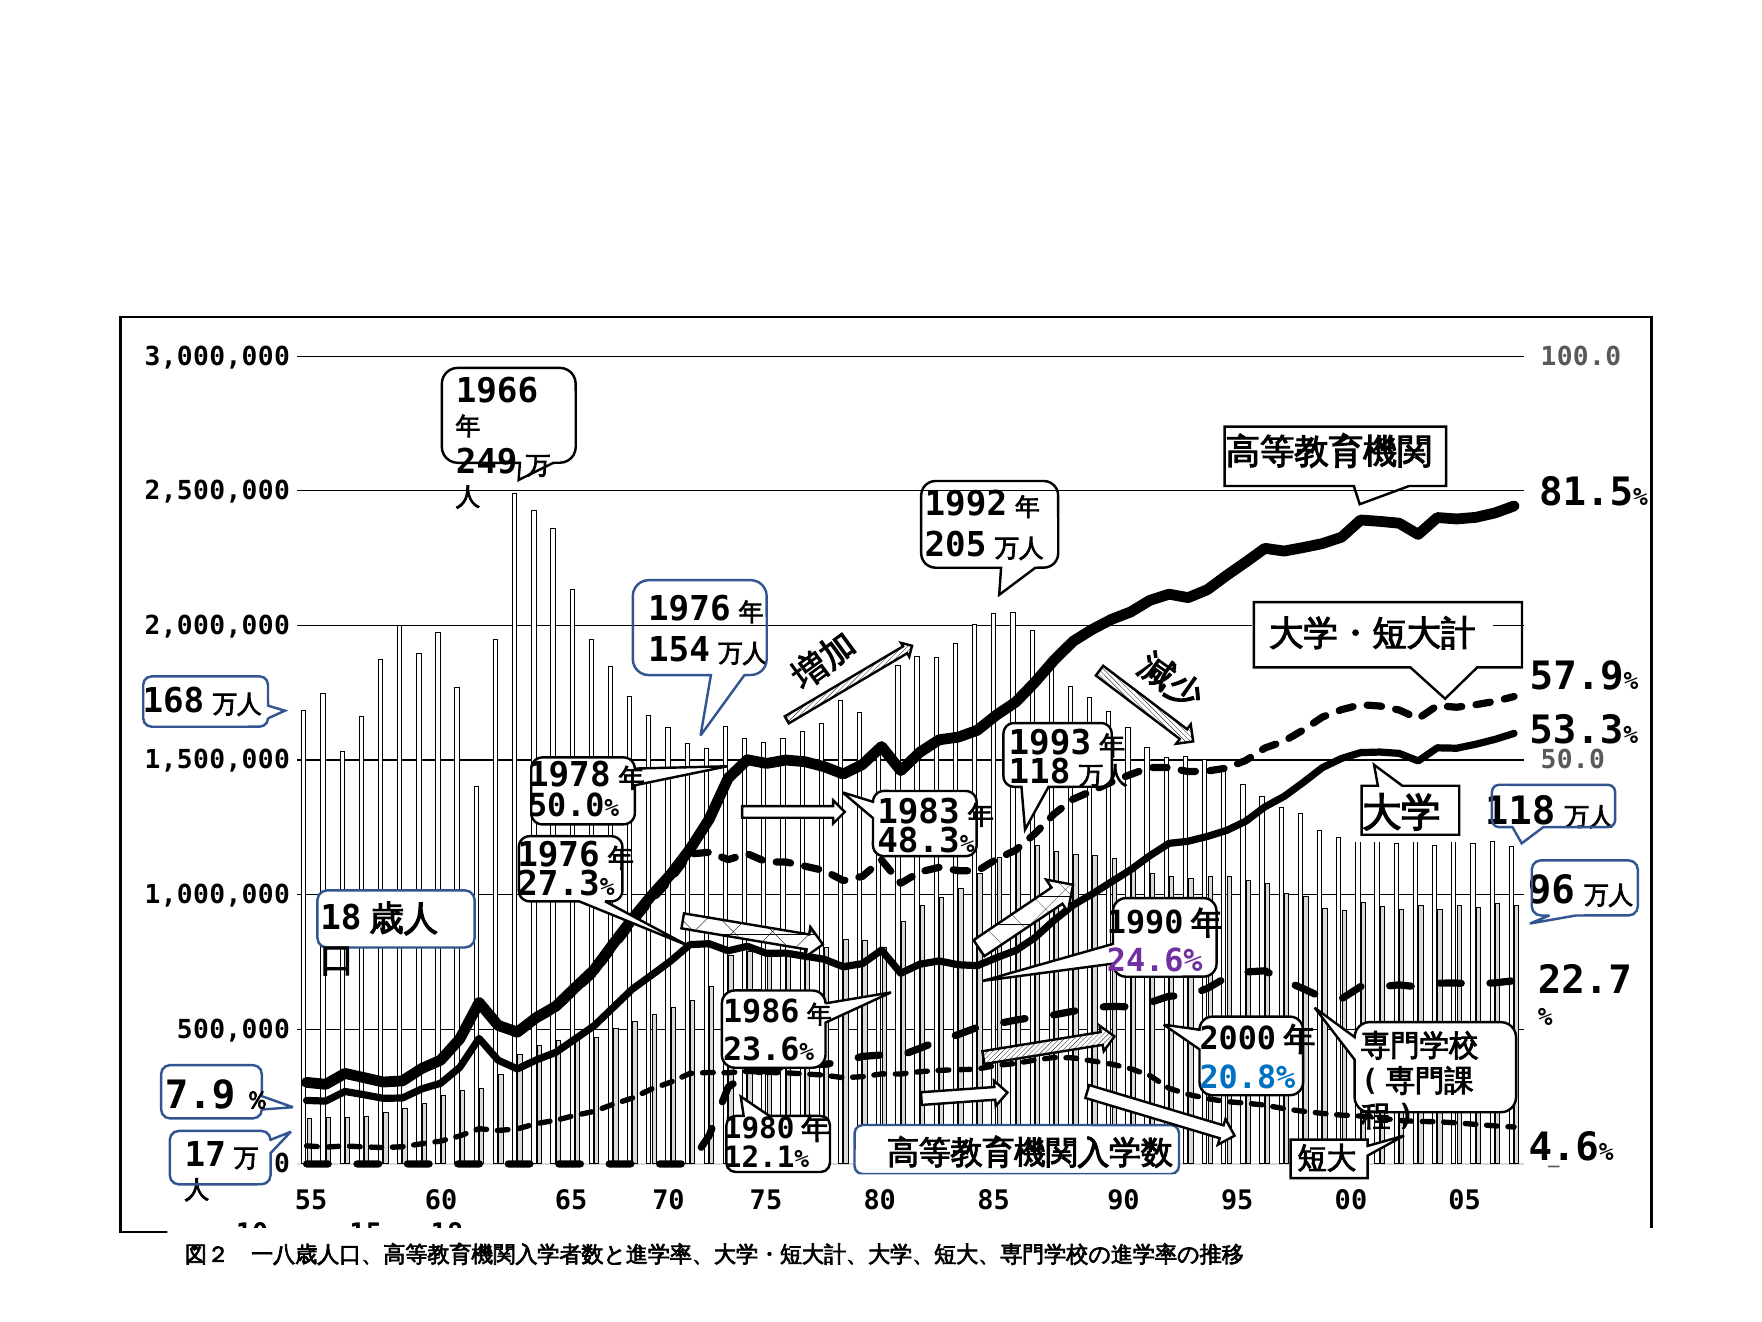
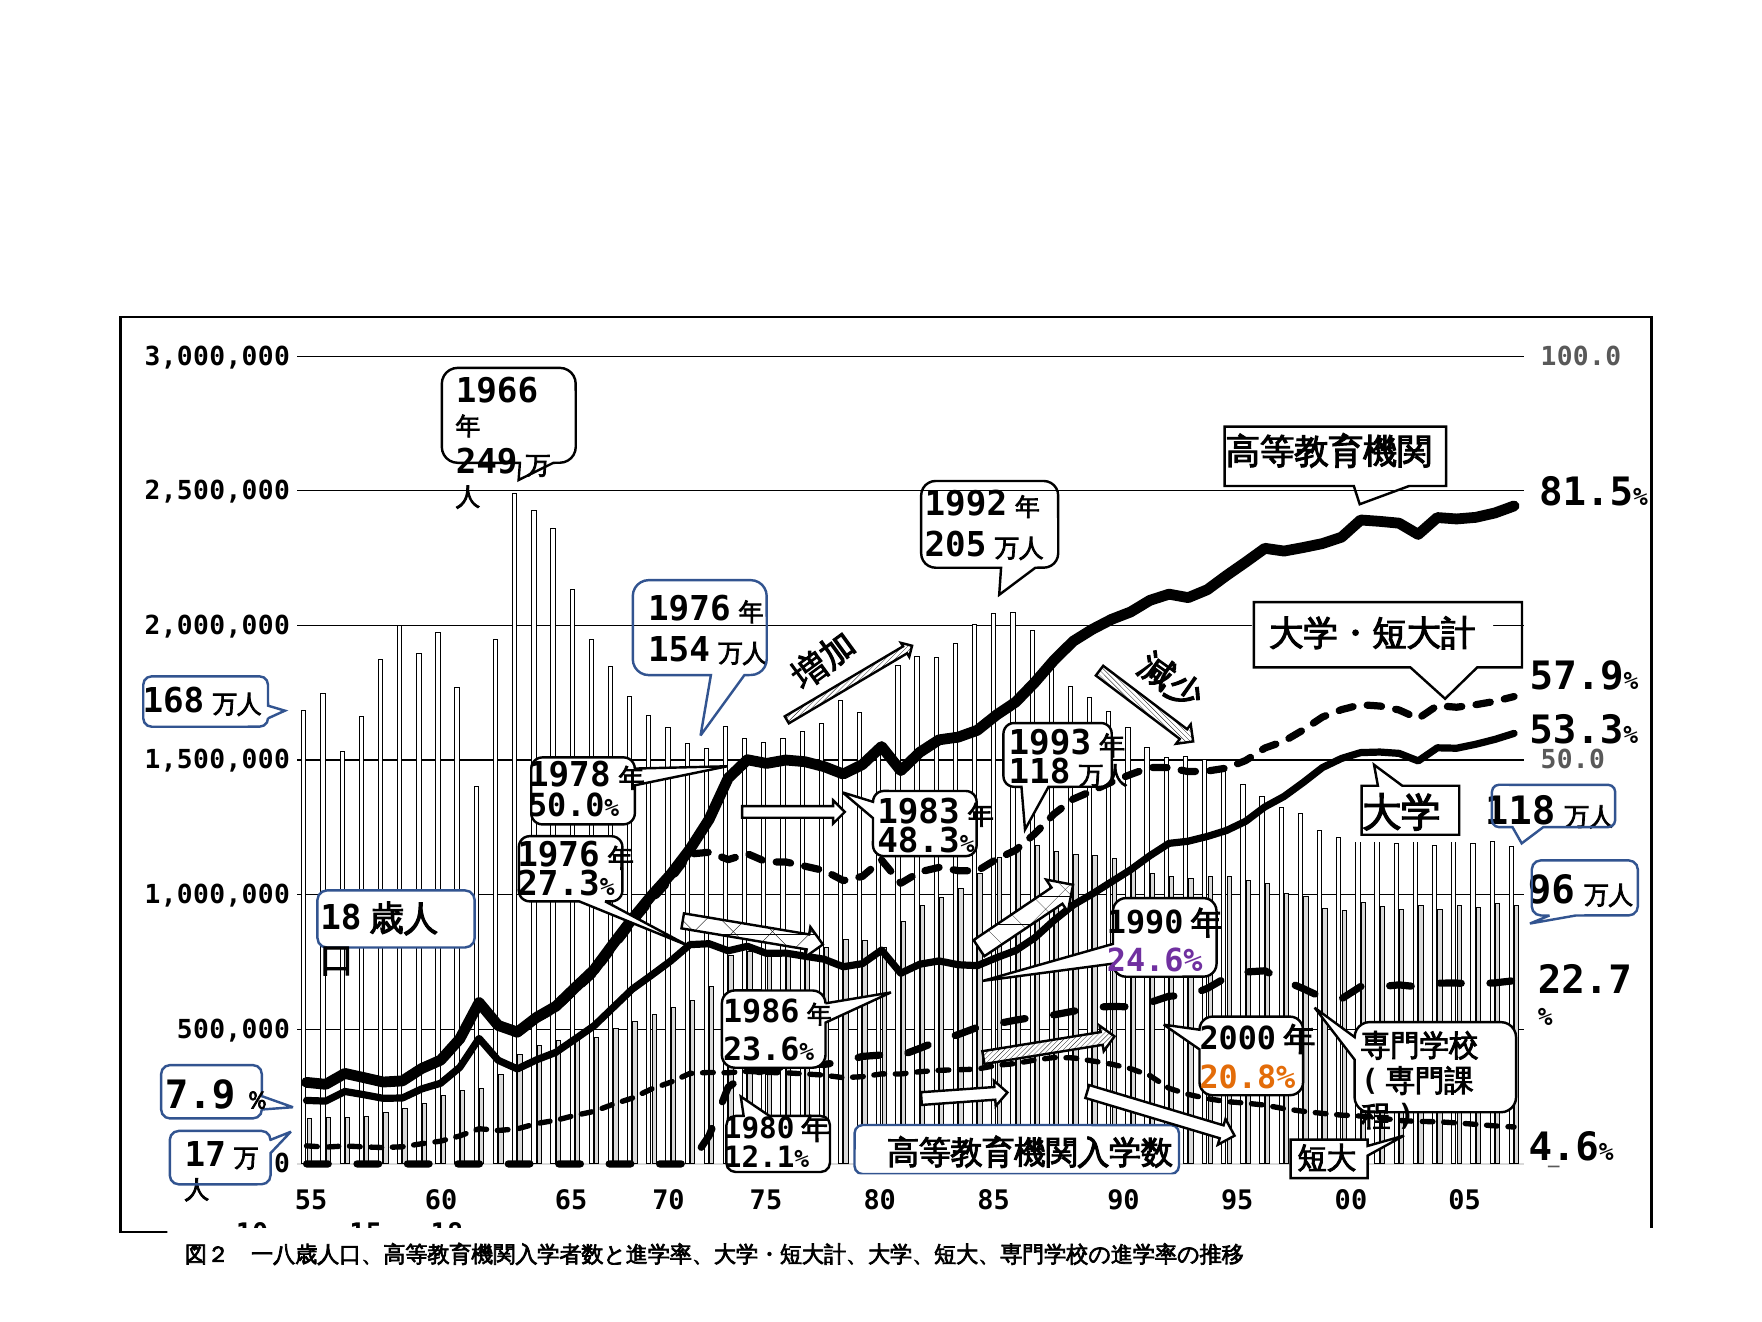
20.8% colour: blue -> orange
